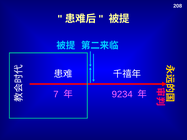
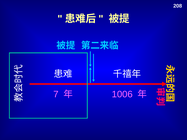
9234: 9234 -> 1006
